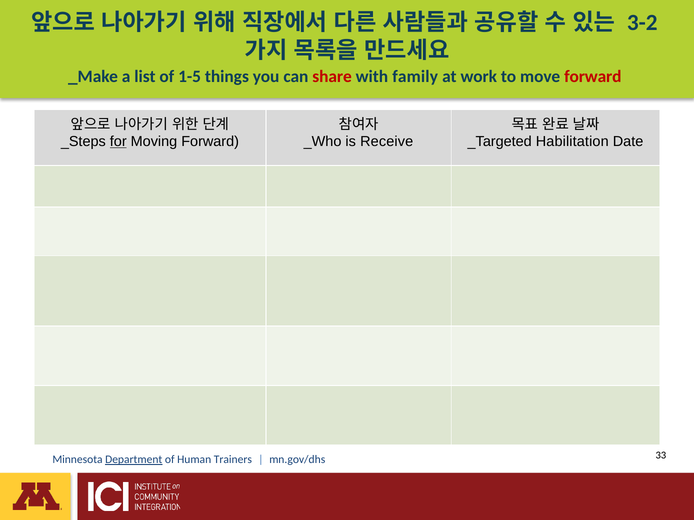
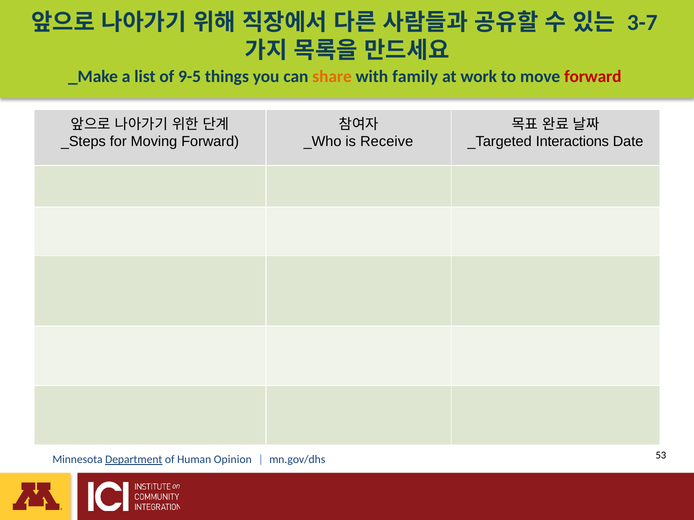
3-2: 3-2 -> 3-7
1-5: 1-5 -> 9-5
share colour: red -> orange
for underline: present -> none
Habilitation: Habilitation -> Interactions
Trainers: Trainers -> Opinion
33: 33 -> 53
